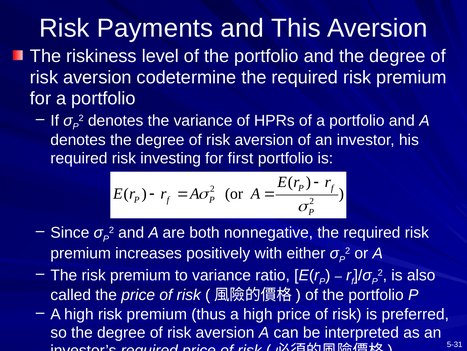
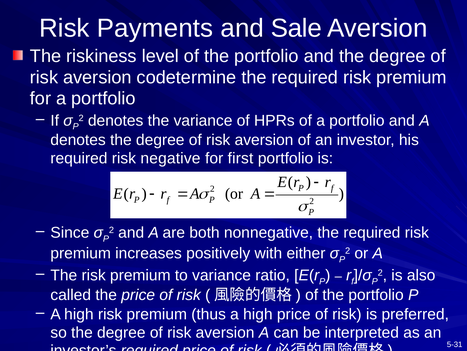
This: This -> Sale
investing: investing -> negative
